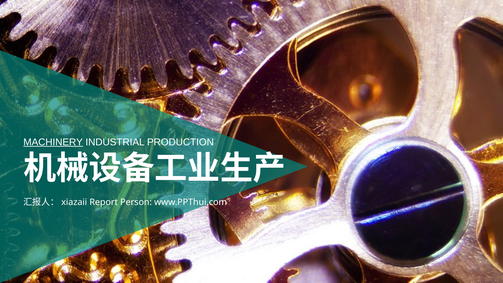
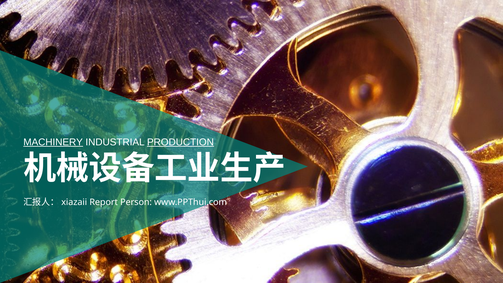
PRODUCTION underline: none -> present
